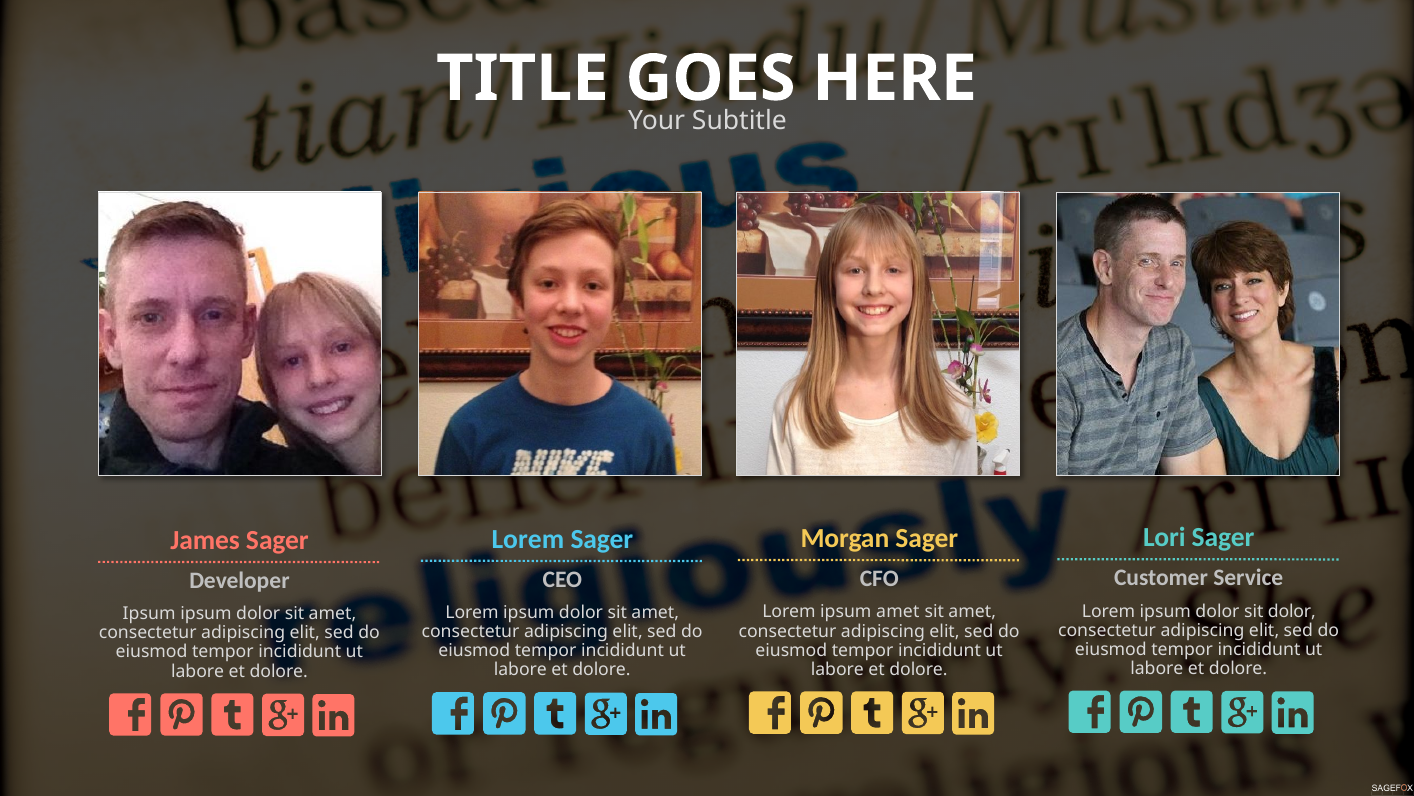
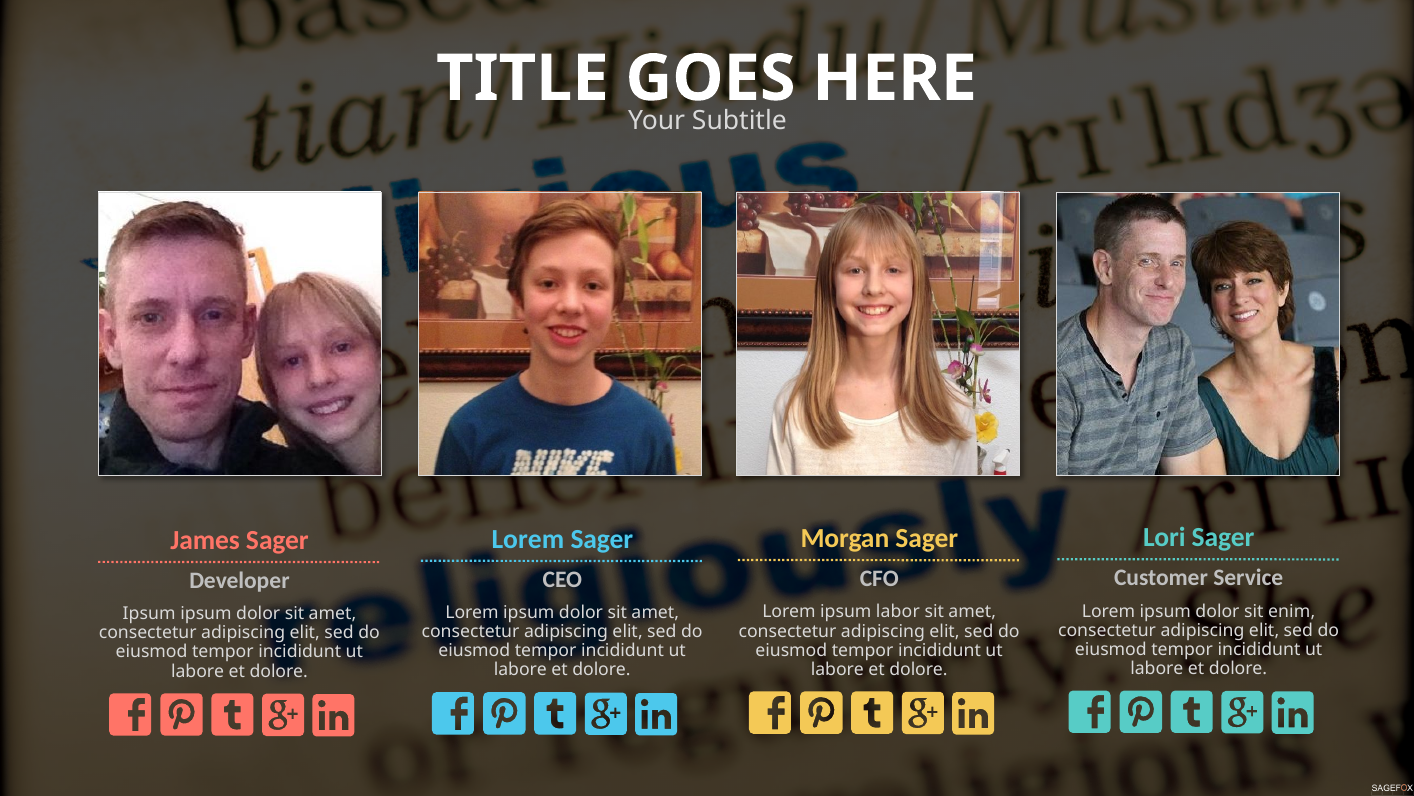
sit dolor: dolor -> enim
ipsum amet: amet -> labor
